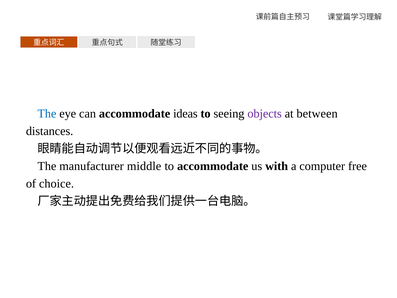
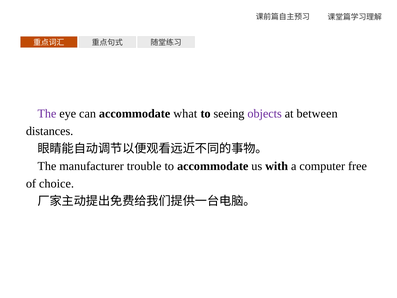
The at (47, 114) colour: blue -> purple
ideas: ideas -> what
middle: middle -> trouble
